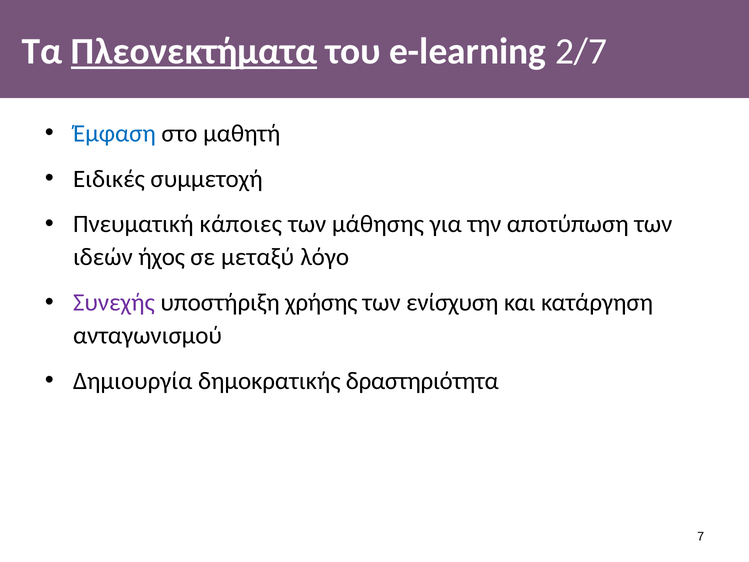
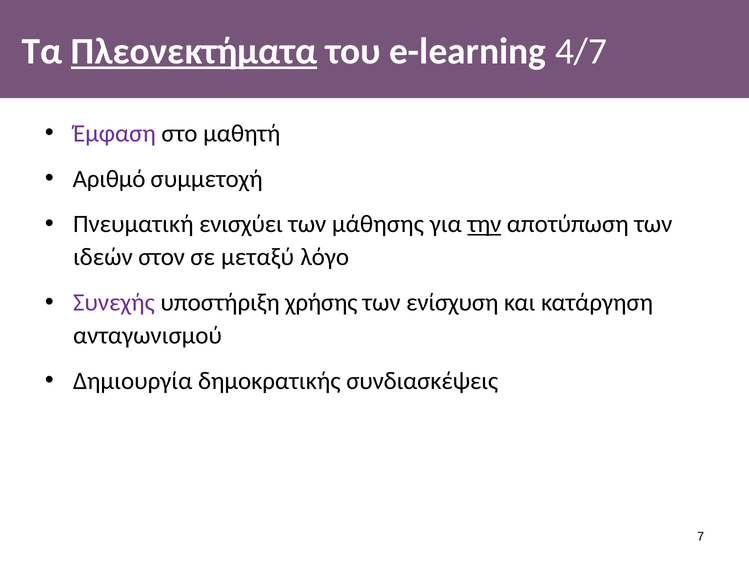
2/7: 2/7 -> 4/7
Έμφαση colour: blue -> purple
Ειδικές: Ειδικές -> Αριθμό
κάποιες: κάποιες -> ενισχύει
την underline: none -> present
ήχος: ήχος -> στον
δραστηριότητα: δραστηριότητα -> συνδιασκέψεις
